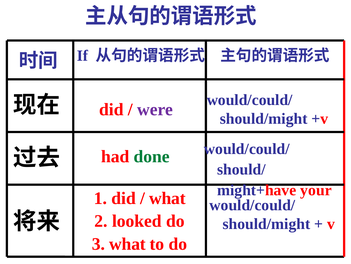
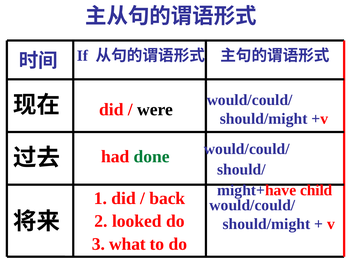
were colour: purple -> black
your: your -> child
what at (167, 198): what -> back
